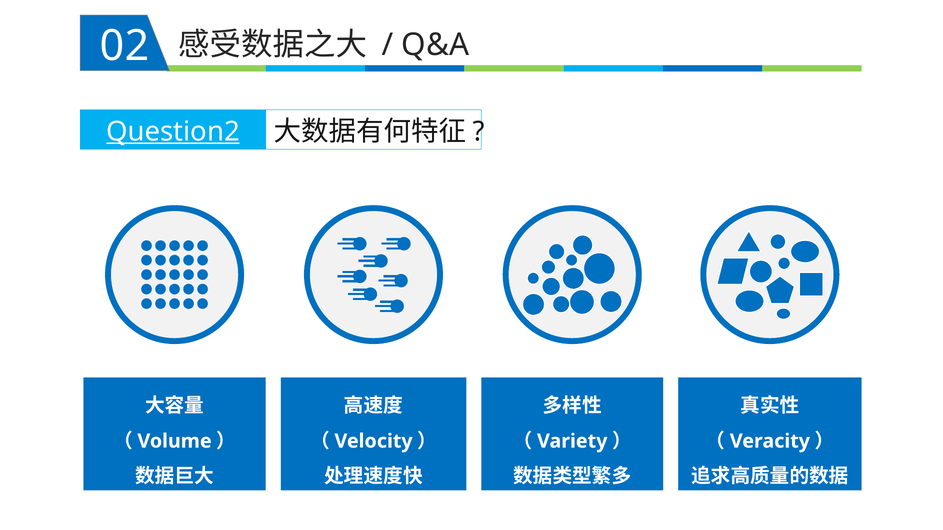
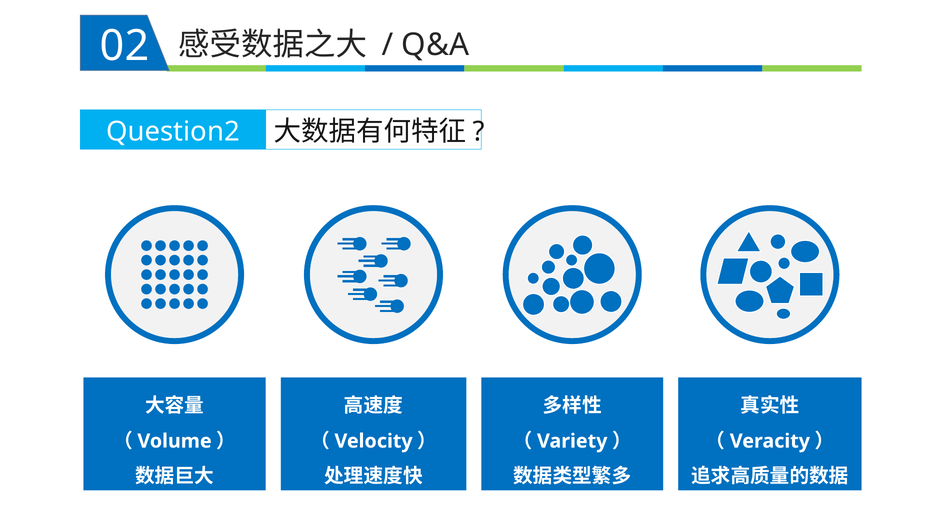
Question2 underline: present -> none
